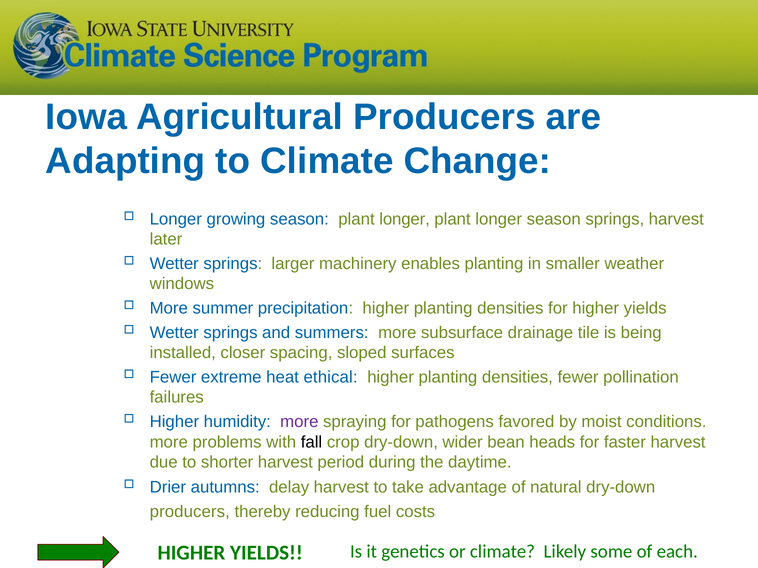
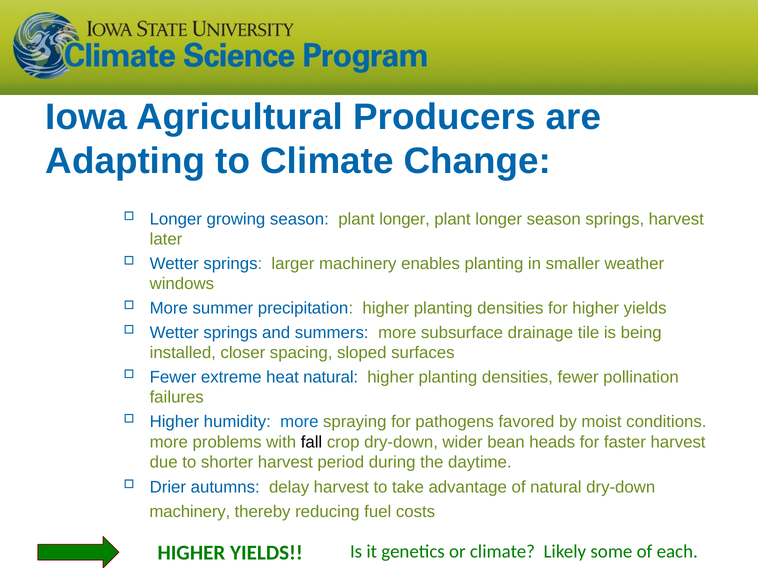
heat ethical: ethical -> natural
more at (299, 422) colour: purple -> blue
producers at (190, 512): producers -> machinery
